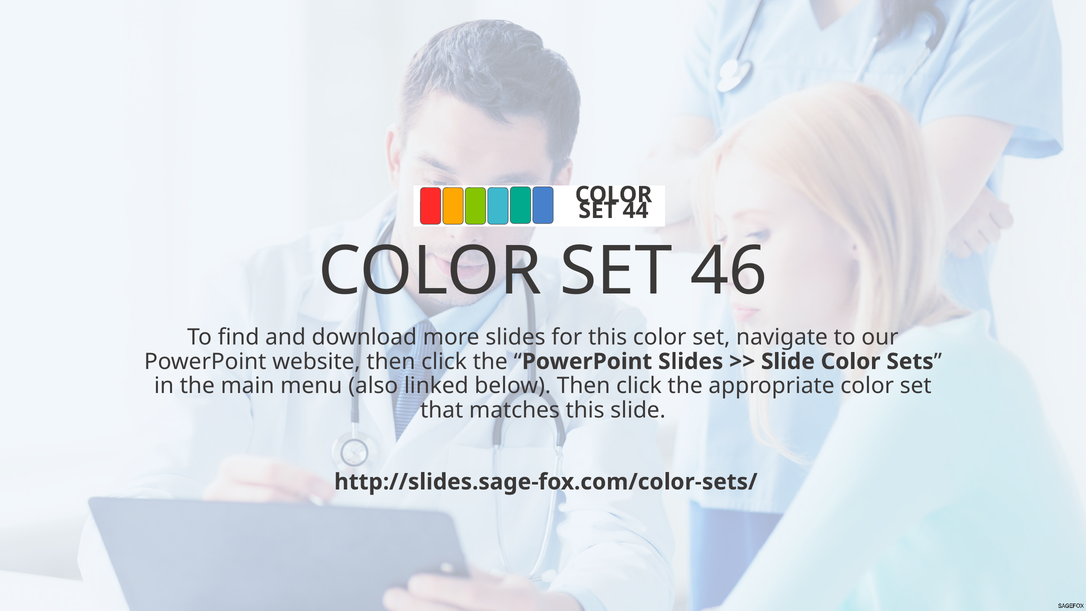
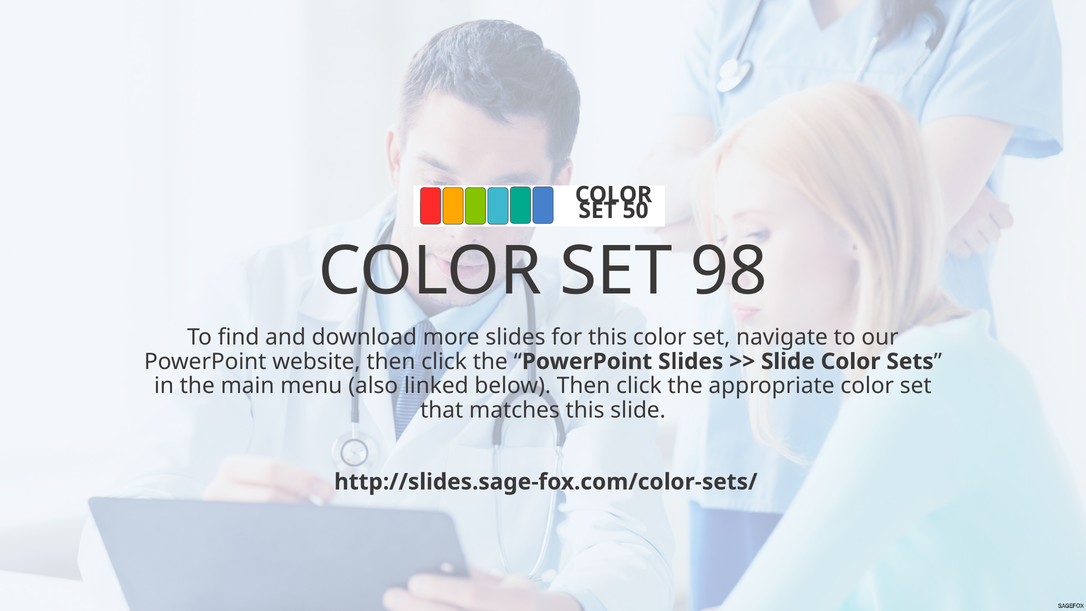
44: 44 -> 50
46: 46 -> 98
